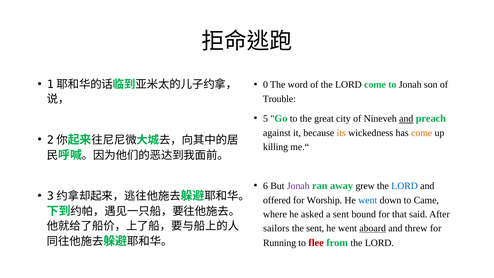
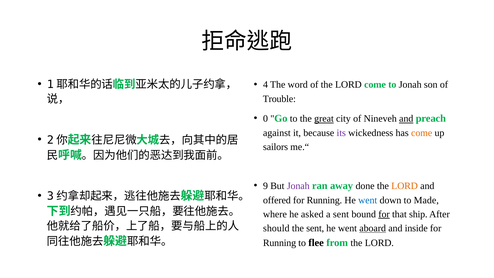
0: 0 -> 4
5: 5 -> 0
great underline: none -> present
its colour: orange -> purple
killing: killing -> sailors
6: 6 -> 9
grew: grew -> done
LORD at (405, 186) colour: blue -> orange
Worship at (324, 200): Worship -> Running
Came: Came -> Made
for at (384, 214) underline: none -> present
said: said -> ship
sailors: sailors -> should
threw: threw -> inside
flee colour: red -> black
